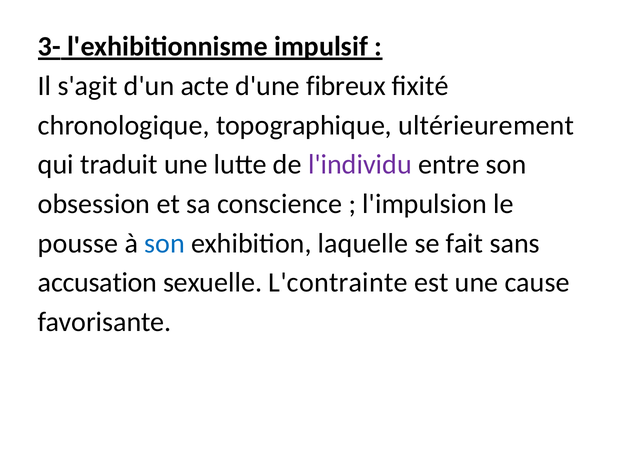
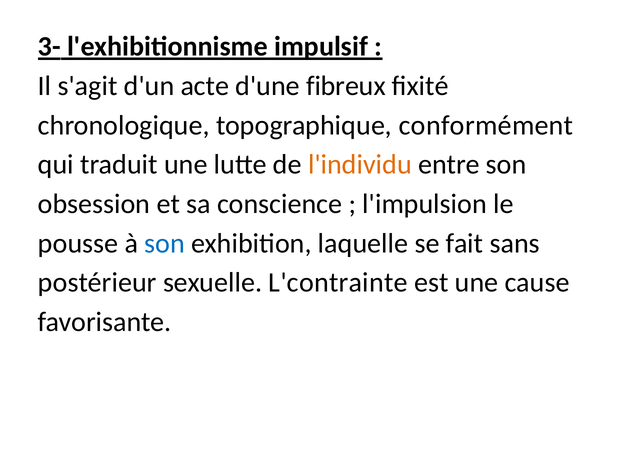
ultérieurement: ultérieurement -> conformément
l'individu colour: purple -> orange
accusation: accusation -> postérieur
